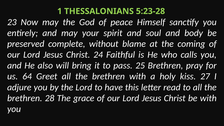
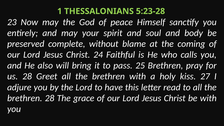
us 64: 64 -> 28
